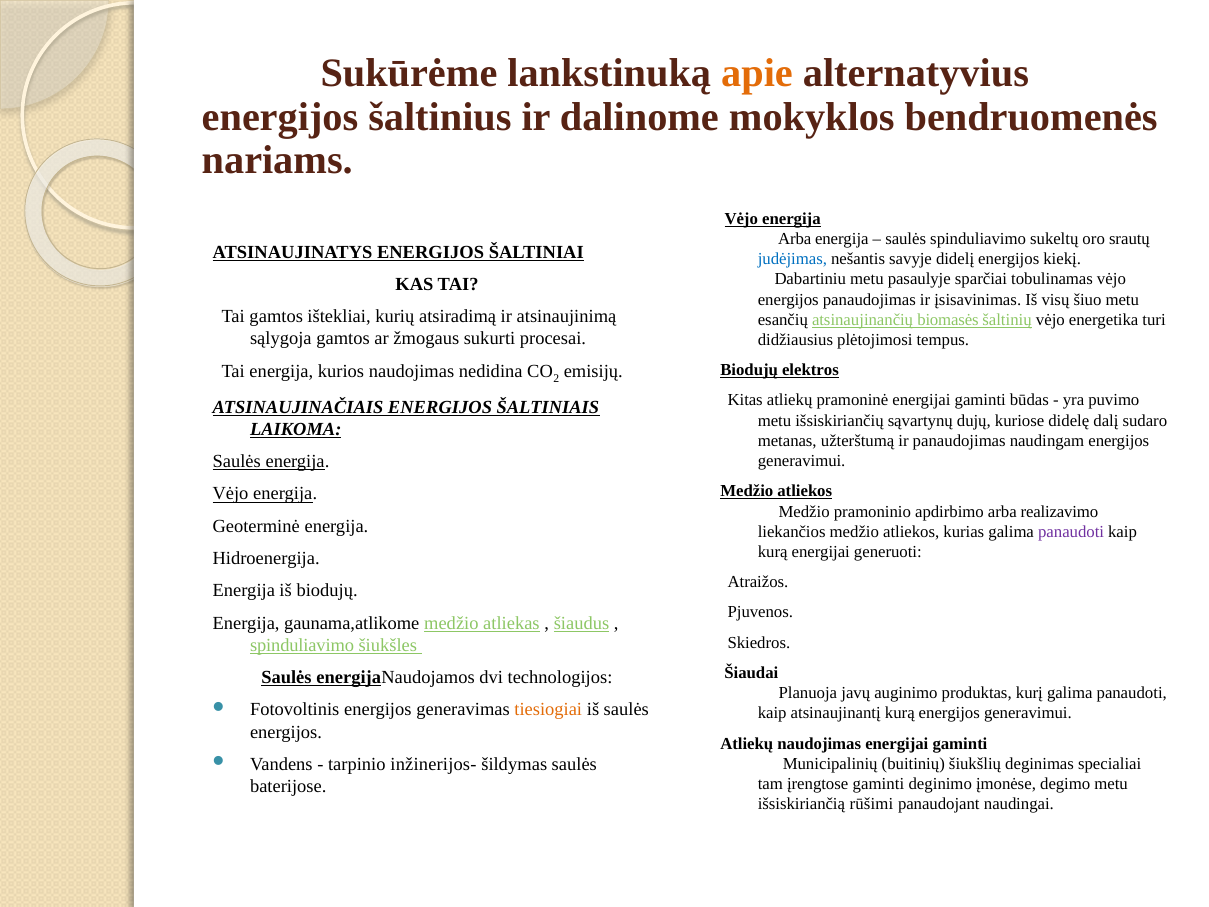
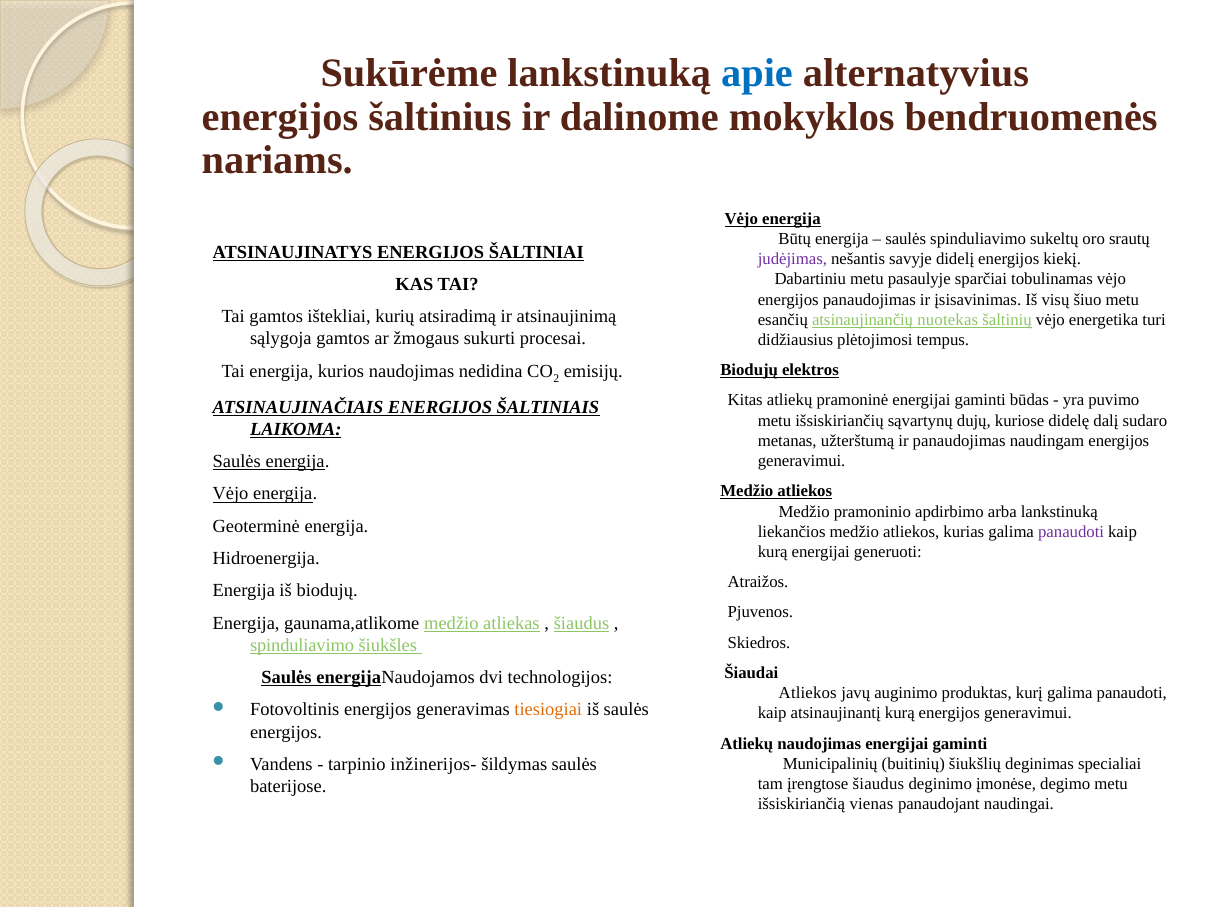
apie colour: orange -> blue
Arba at (795, 239): Arba -> Būtų
judėjimas colour: blue -> purple
biomasės: biomasės -> nuotekas
arba realizavimo: realizavimo -> lankstinuką
Planuoja at (808, 693): Planuoja -> Atliekos
įrengtose gaminti: gaminti -> šiaudus
rūšimi: rūšimi -> vienas
